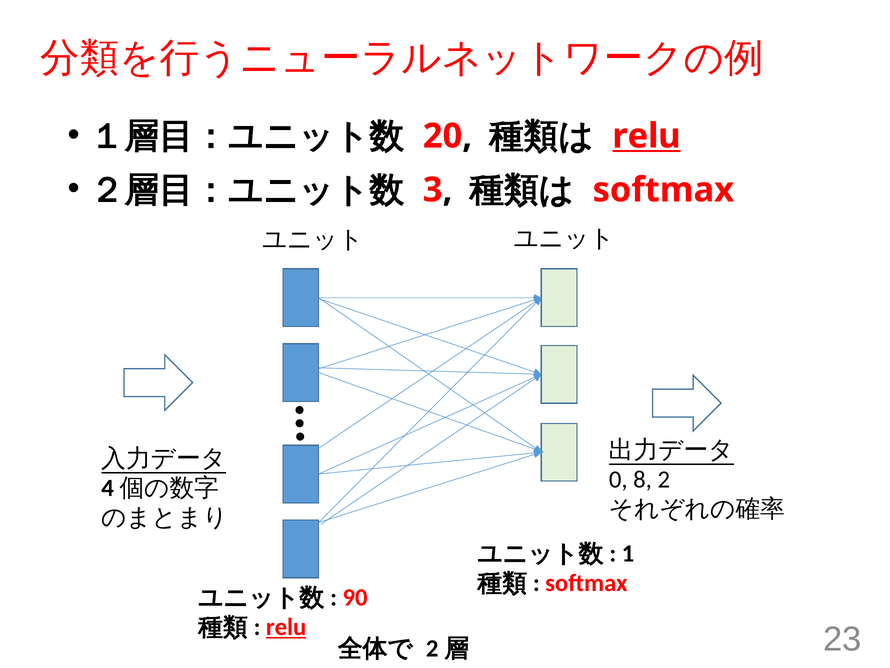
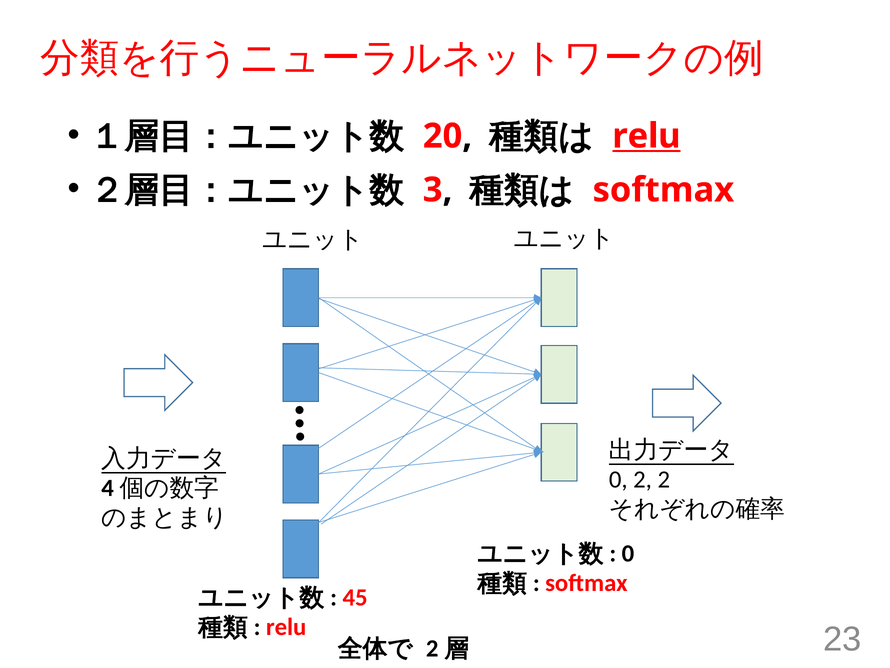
0 8: 8 -> 2
1 at (628, 553): 1 -> 0
90: 90 -> 45
relu at (286, 627) underline: present -> none
